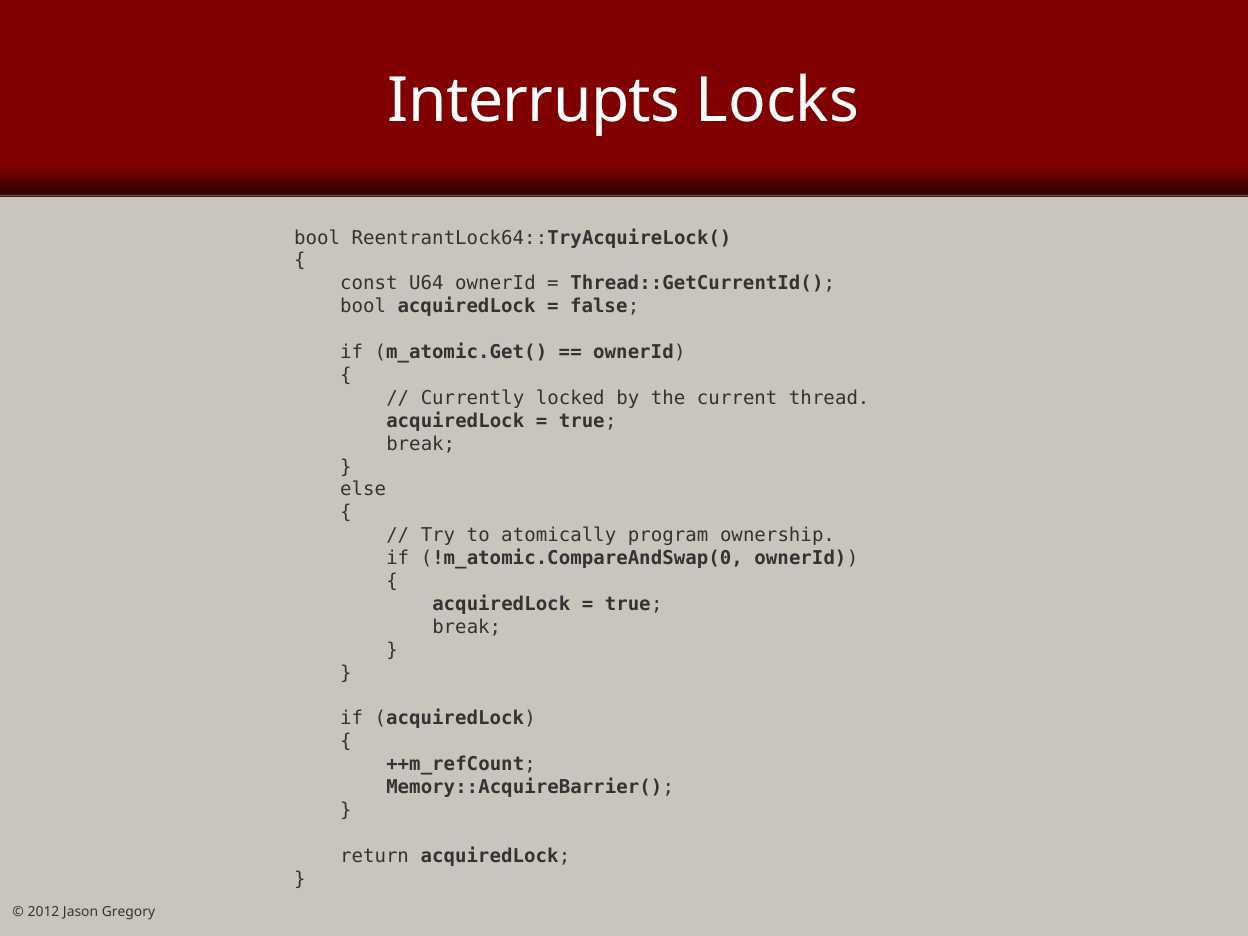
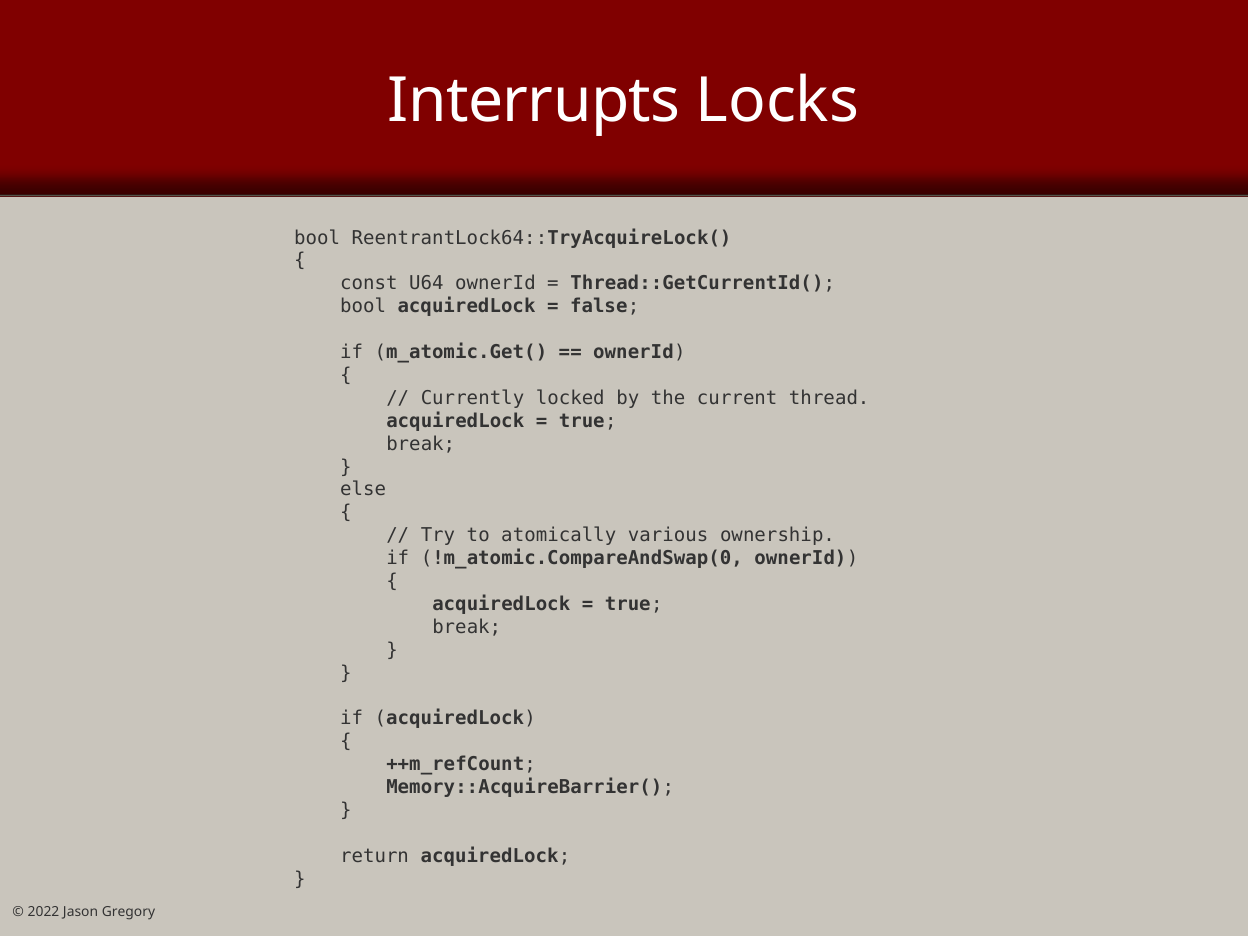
program: program -> various
2012: 2012 -> 2022
